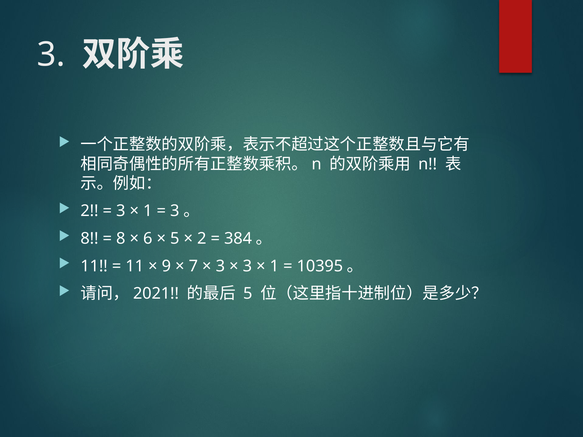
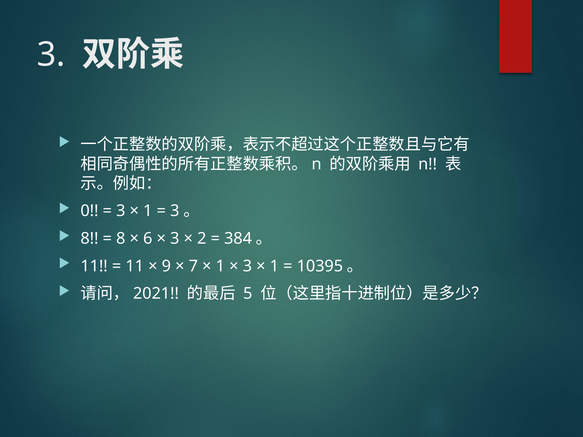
2 at (89, 211): 2 -> 0
5 at (175, 239): 5 -> 3
3 at (220, 266): 3 -> 1
